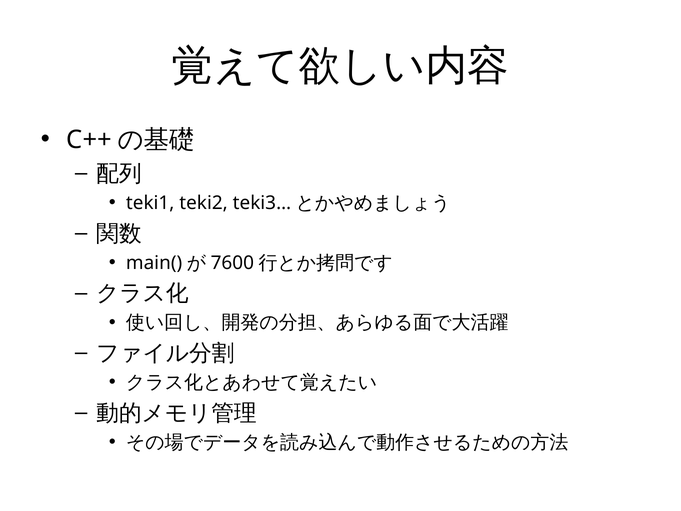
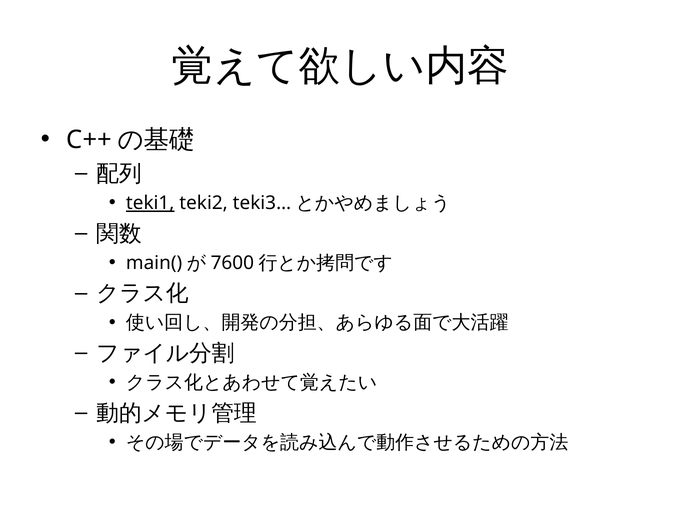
teki1 underline: none -> present
